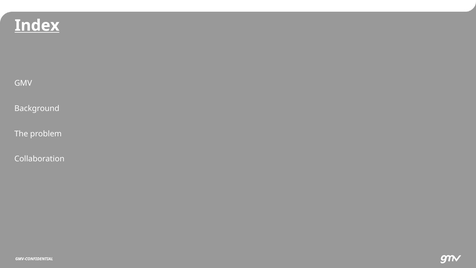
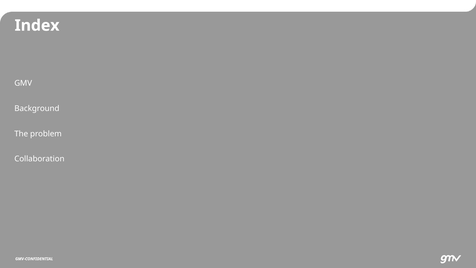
Index underline: present -> none
